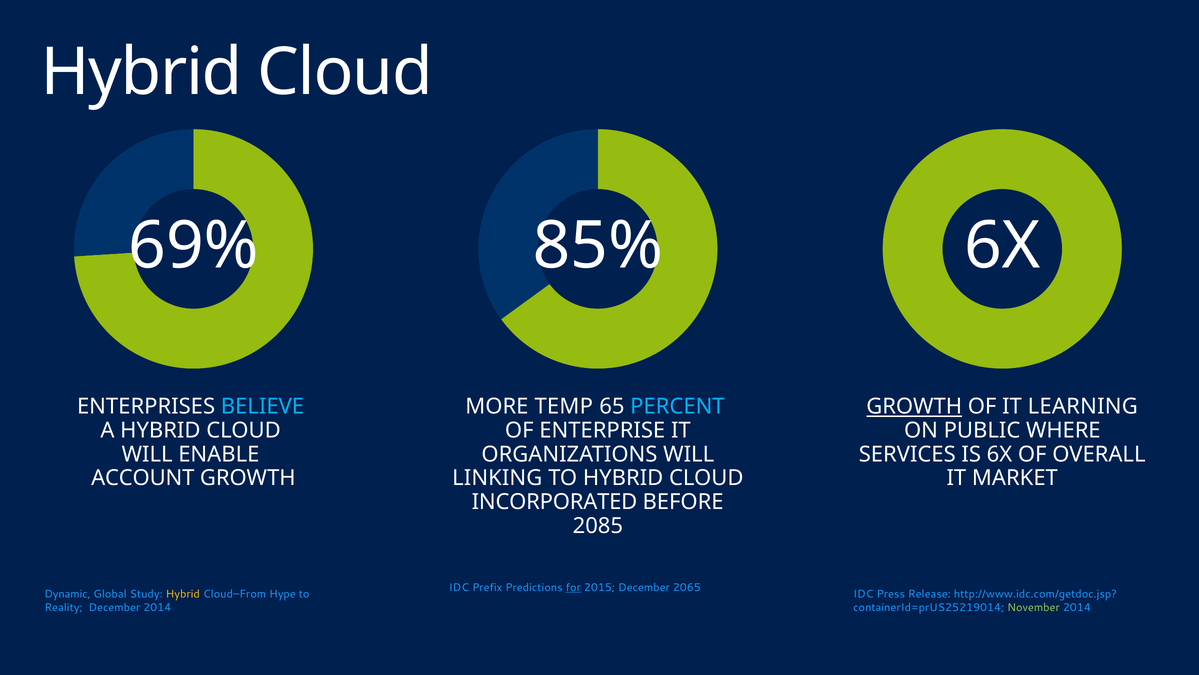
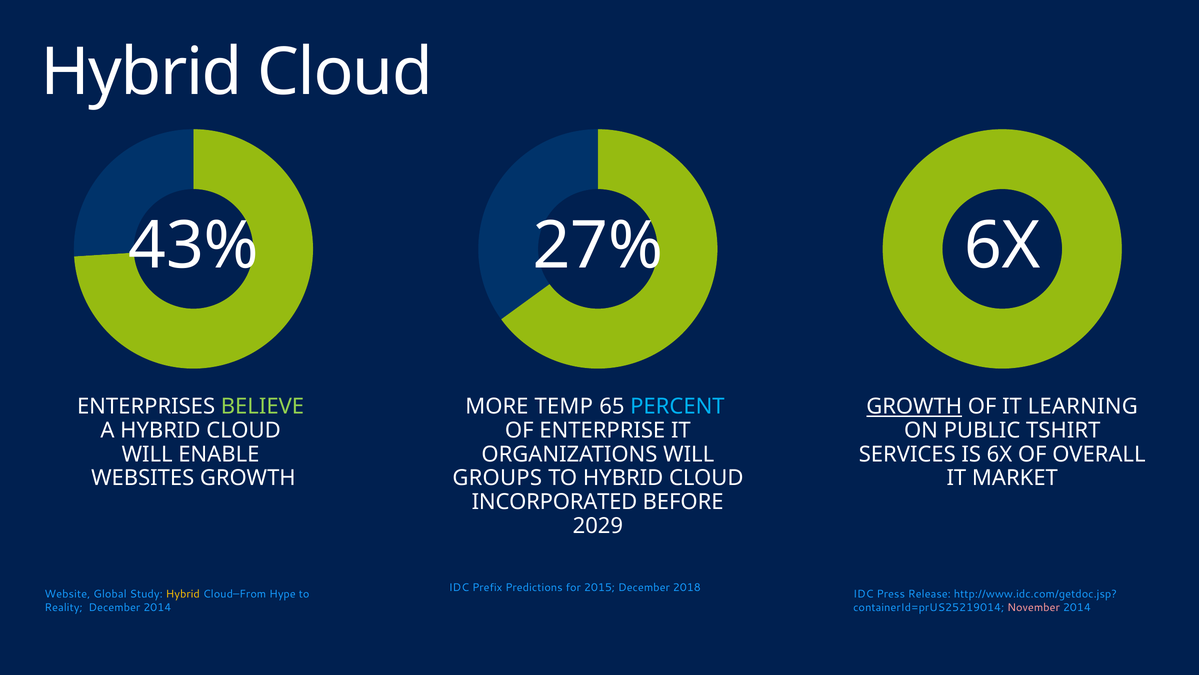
69%: 69% -> 43%
85%: 85% -> 27%
BELIEVE colour: light blue -> light green
WHERE: WHERE -> TSHIRT
ACCOUNT: ACCOUNT -> WEBSITES
LINKING: LINKING -> GROUPS
2085: 2085 -> 2029
for underline: present -> none
2065: 2065 -> 2018
Dynamic: Dynamic -> Website
November colour: light green -> pink
